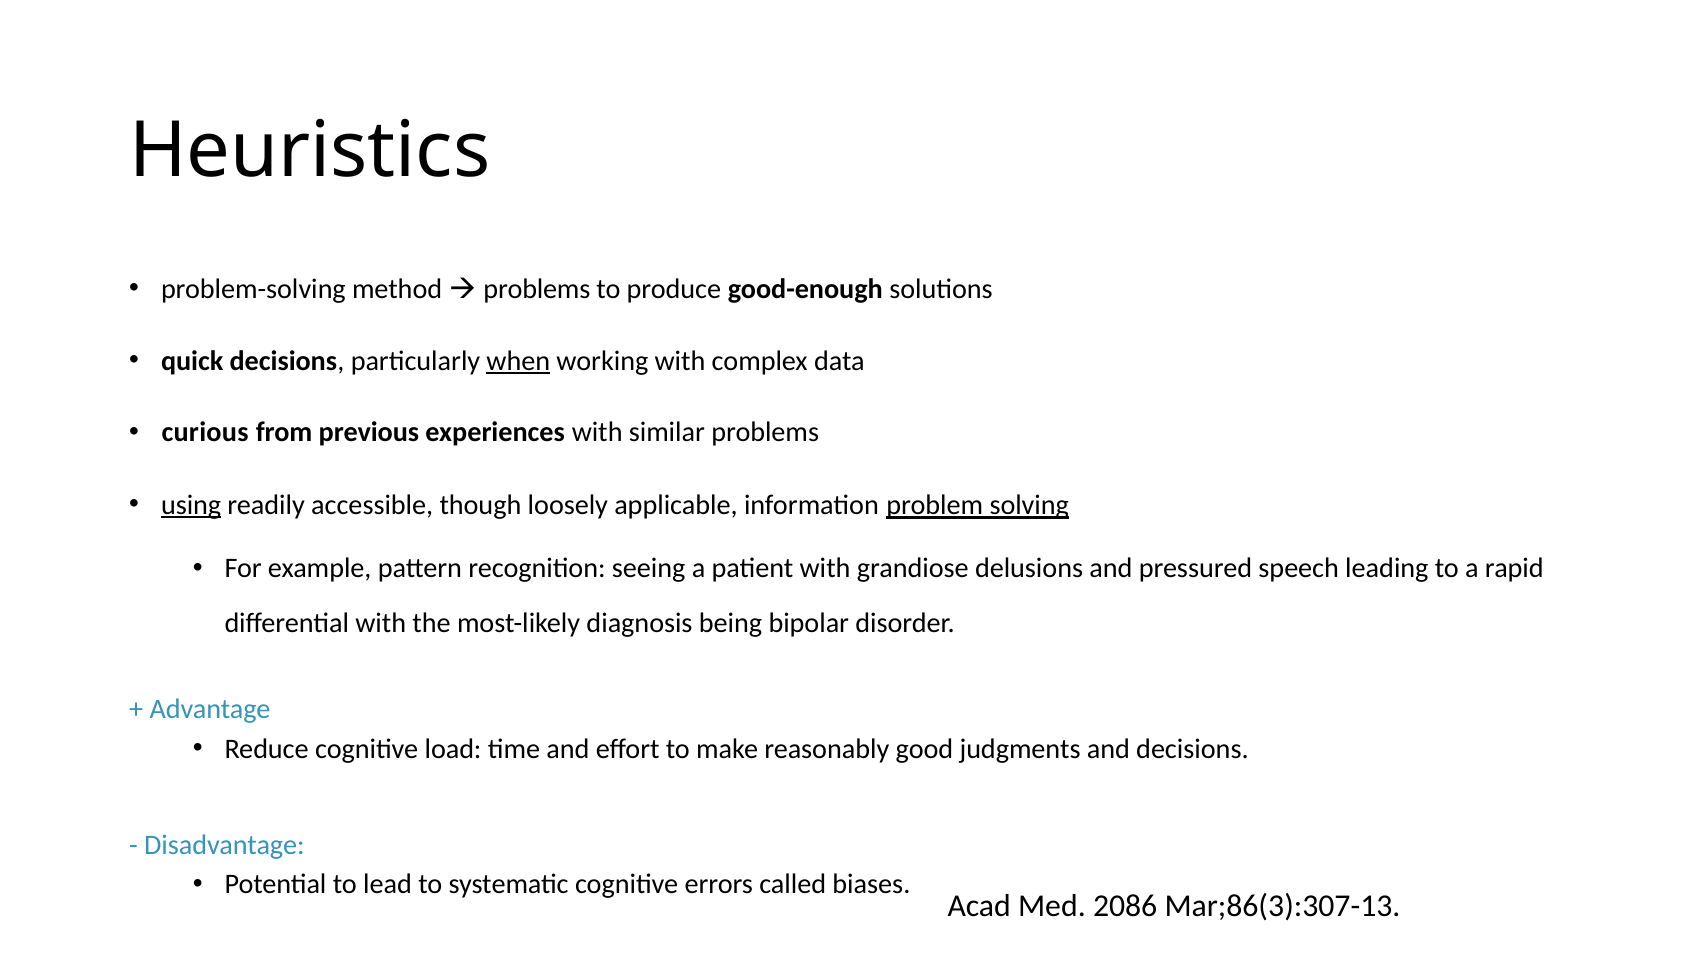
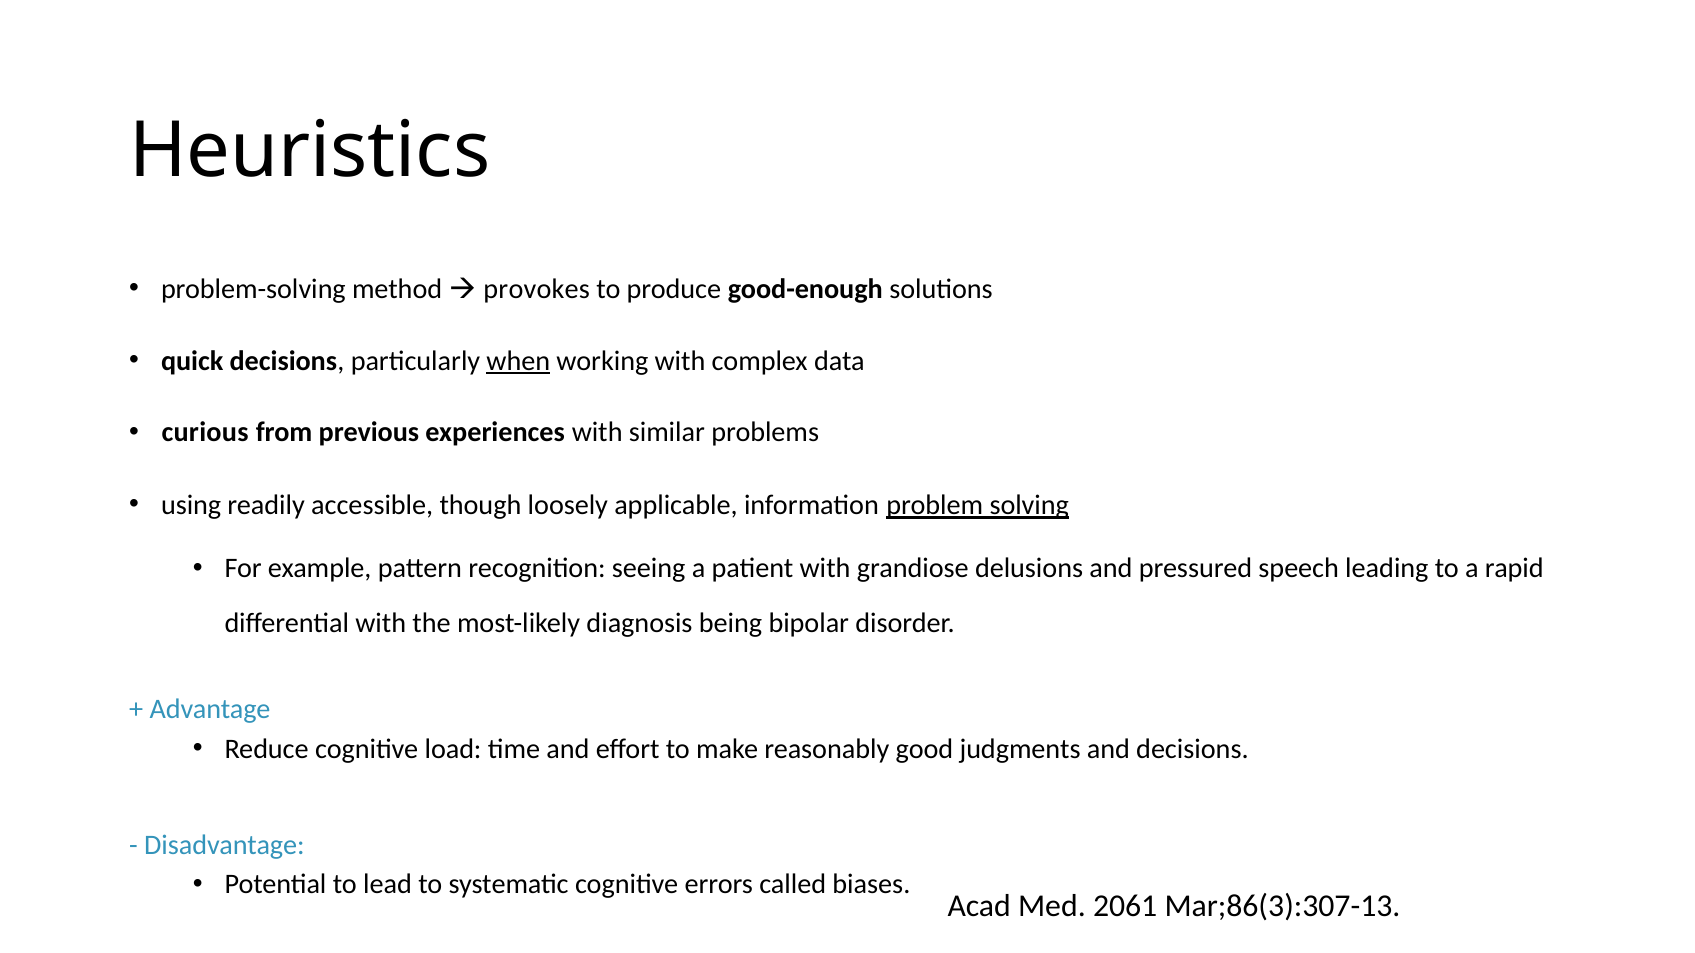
problems at (537, 289): problems -> provokes
using underline: present -> none
2086: 2086 -> 2061
